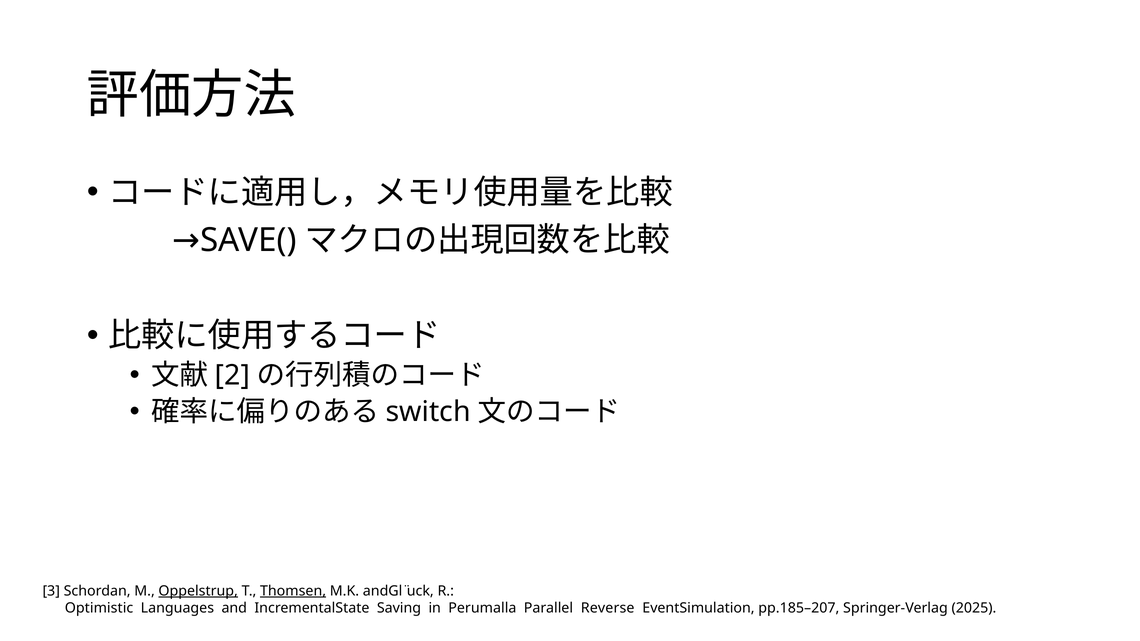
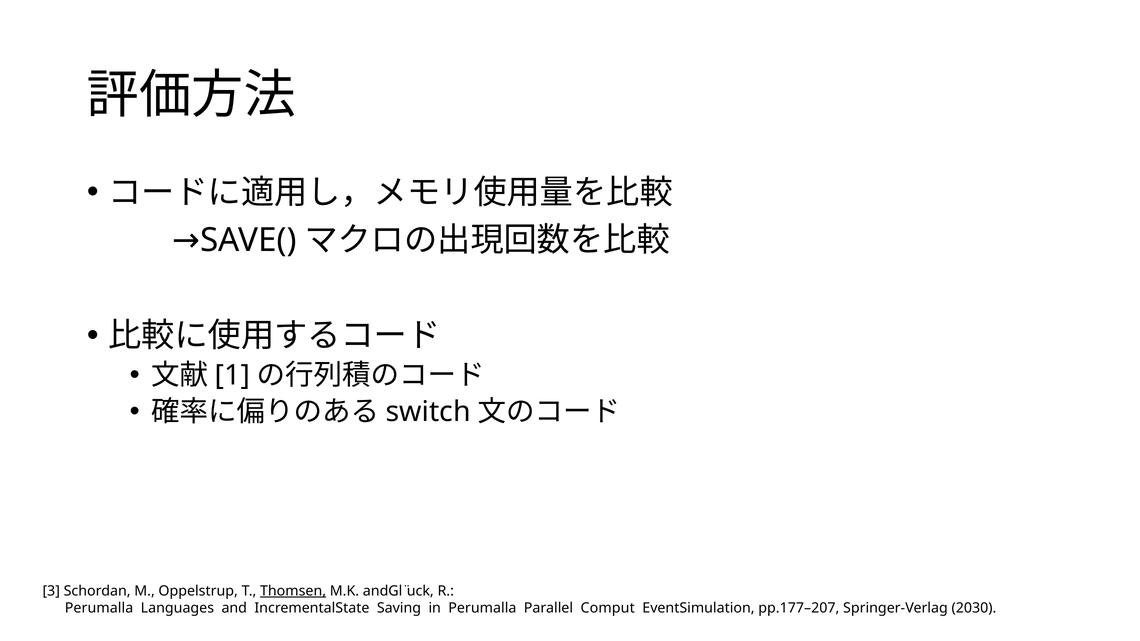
2: 2 -> 1
Oppelstrup underline: present -> none
Optimistic at (99, 608): Optimistic -> Perumalla
Reverse: Reverse -> Comput
pp.185–207: pp.185–207 -> pp.177–207
2025: 2025 -> 2030
